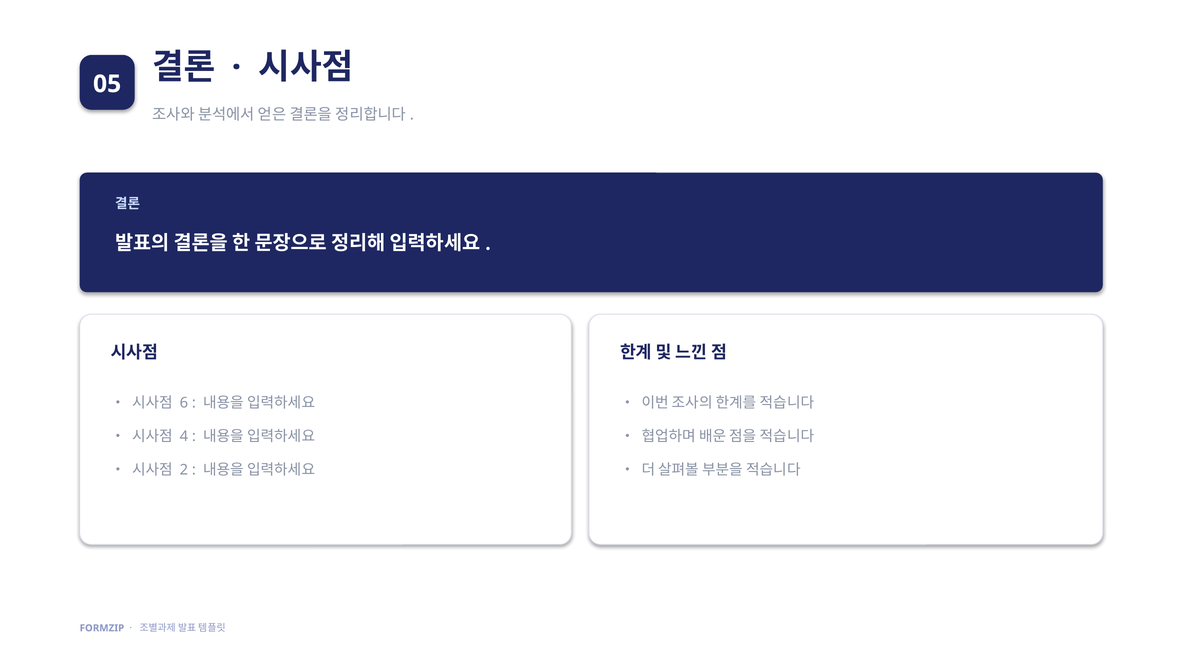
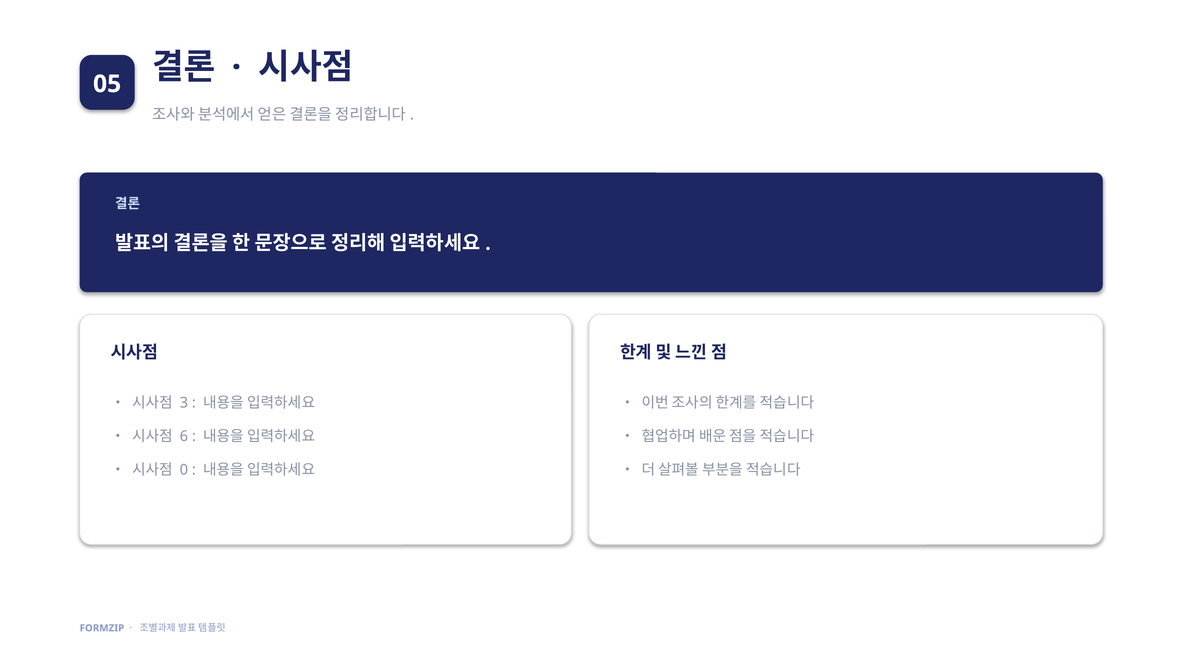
6: 6 -> 3
4: 4 -> 6
2: 2 -> 0
